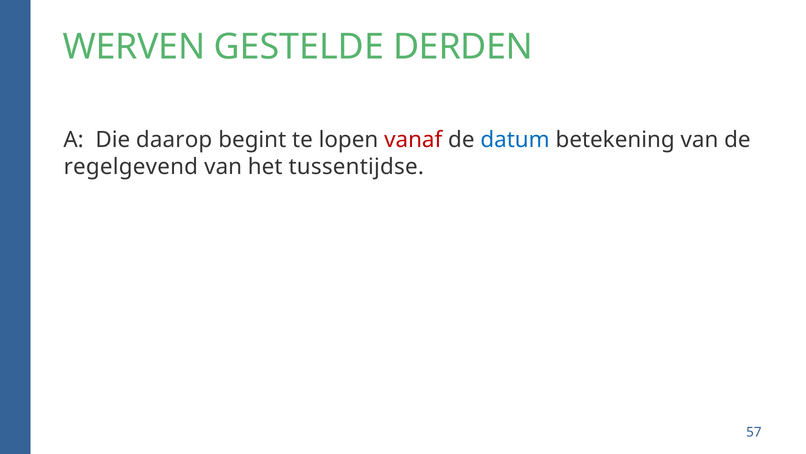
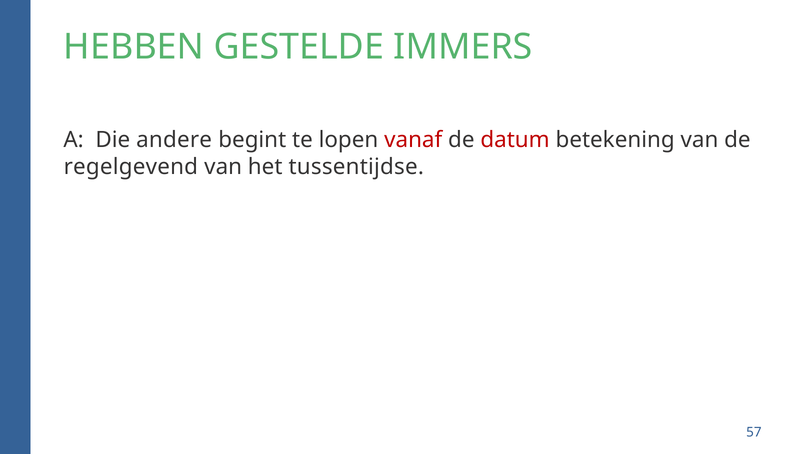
WERVEN: WERVEN -> HEBBEN
DERDEN: DERDEN -> IMMERS
daarop: daarop -> andere
datum colour: blue -> red
